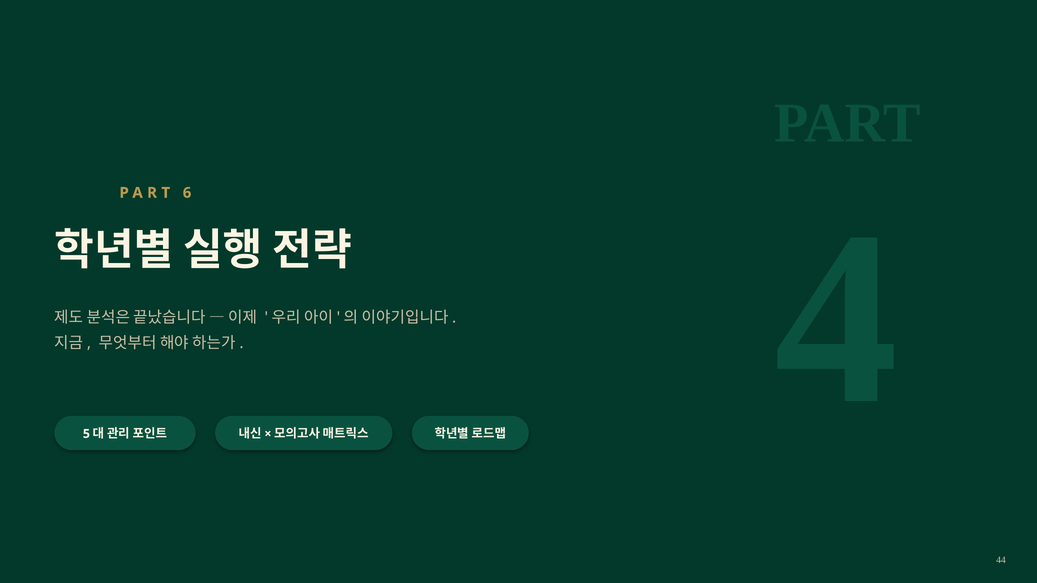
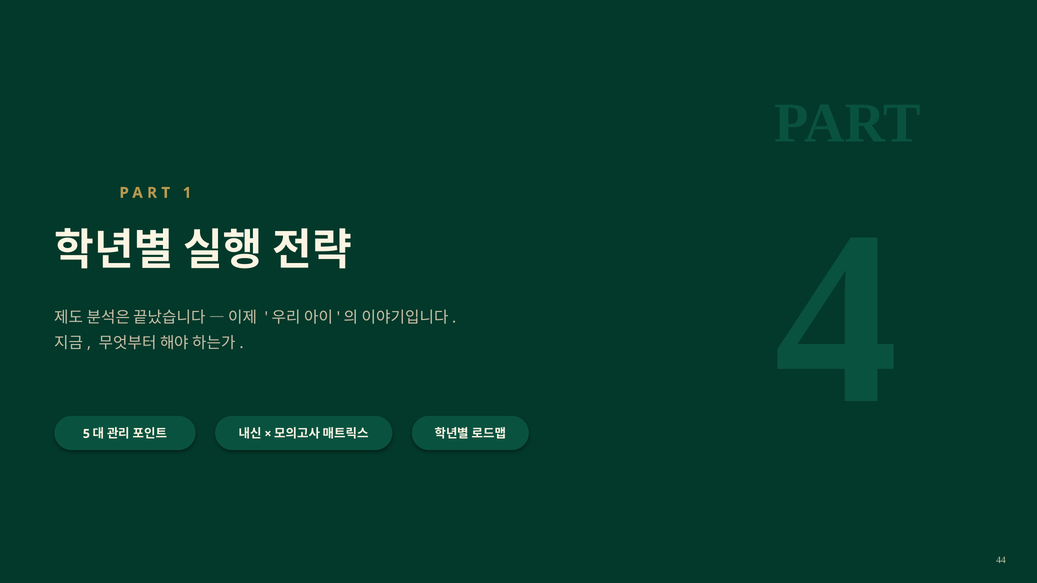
6: 6 -> 1
